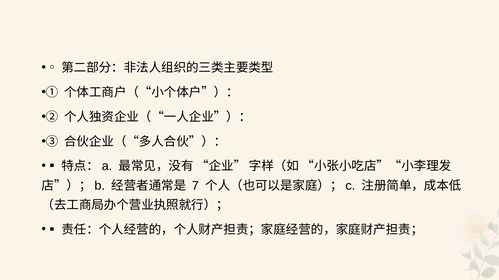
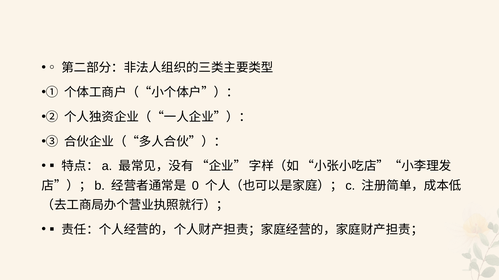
7: 7 -> 0
